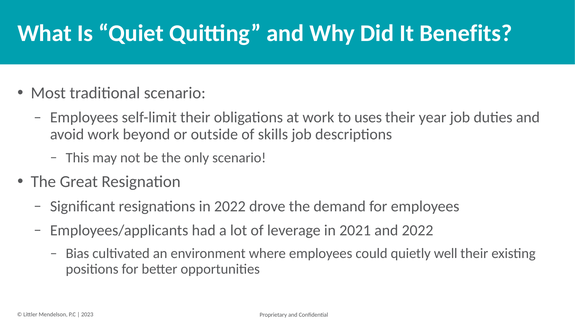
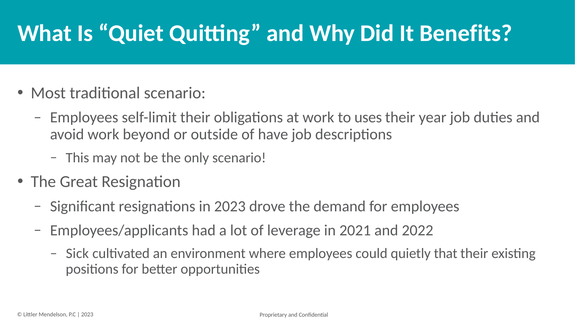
skills: skills -> have
in 2022: 2022 -> 2023
Bias: Bias -> Sick
well: well -> that
